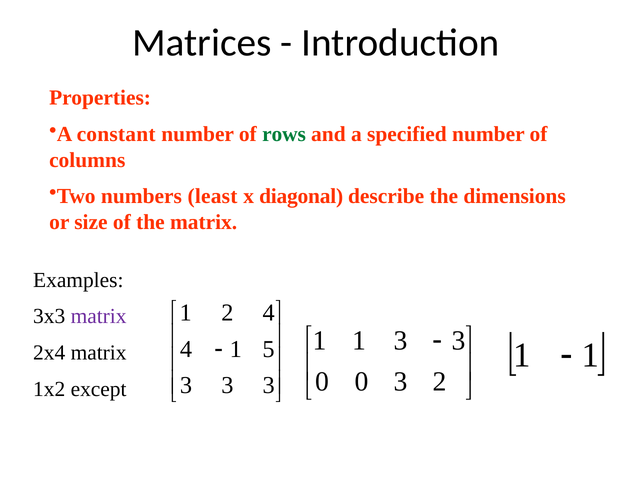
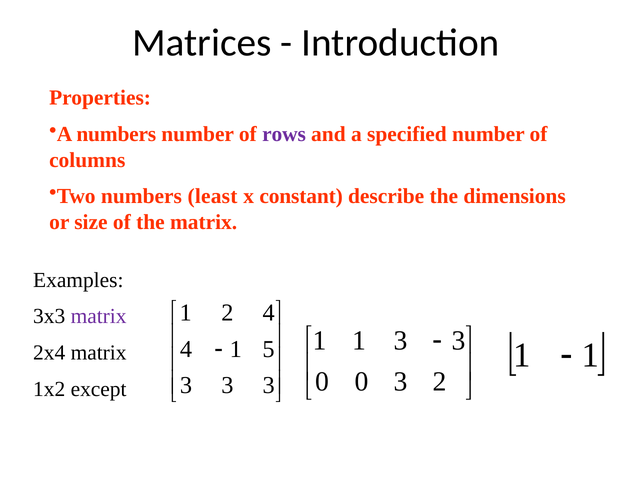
A constant: constant -> numbers
rows colour: green -> purple
diagonal: diagonal -> constant
